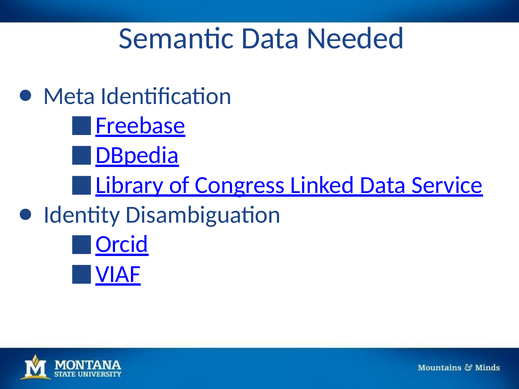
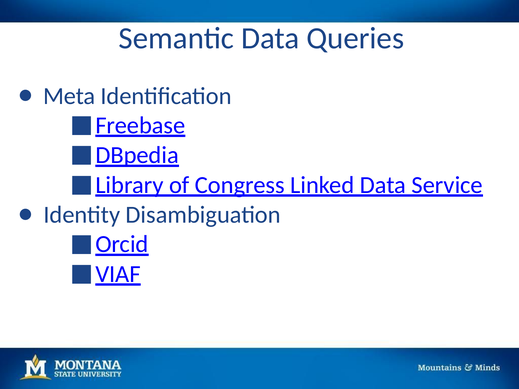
Needed: Needed -> Queries
